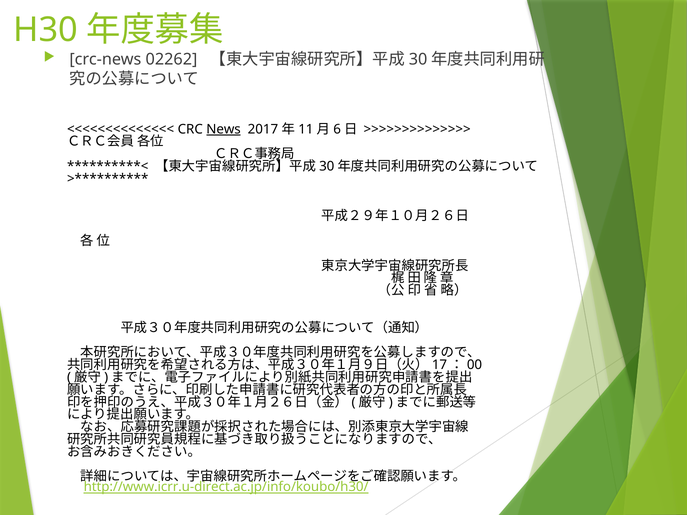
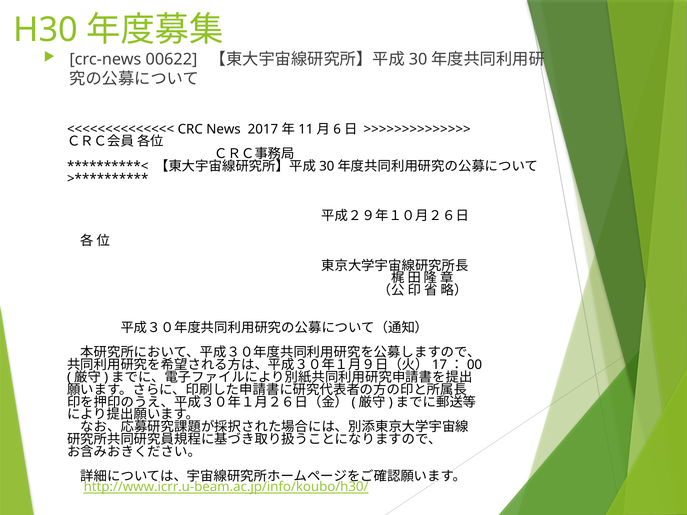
02262: 02262 -> 00622
News underline: present -> none
http://www.icrr.u-direct.ac.jp/info/koubo/h30/: http://www.icrr.u-direct.ac.jp/info/koubo/h30/ -> http://www.icrr.u-beam.ac.jp/info/koubo/h30/
